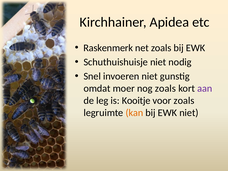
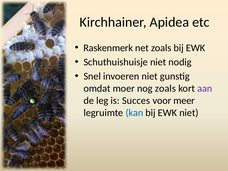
Kooitje: Kooitje -> Succes
voor zoals: zoals -> meer
kan colour: orange -> blue
